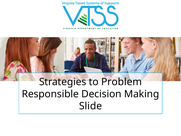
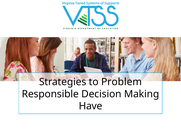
Slide: Slide -> Have
